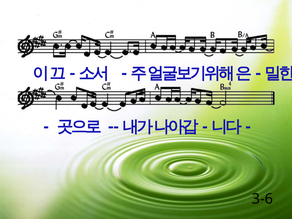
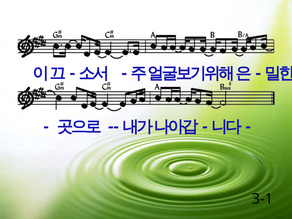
3-6: 3-6 -> 3-1
